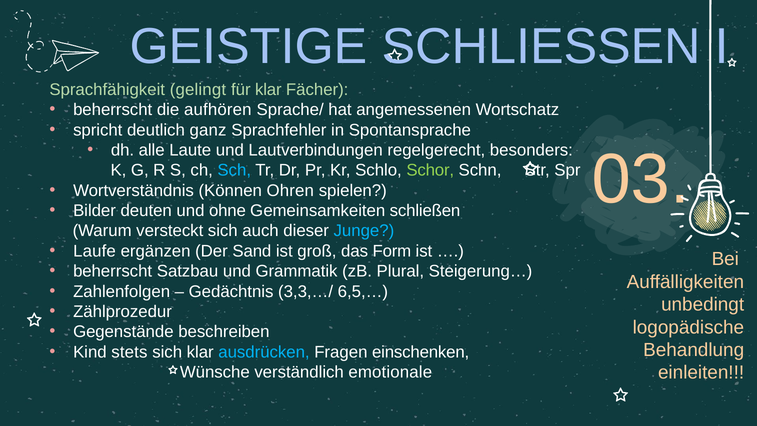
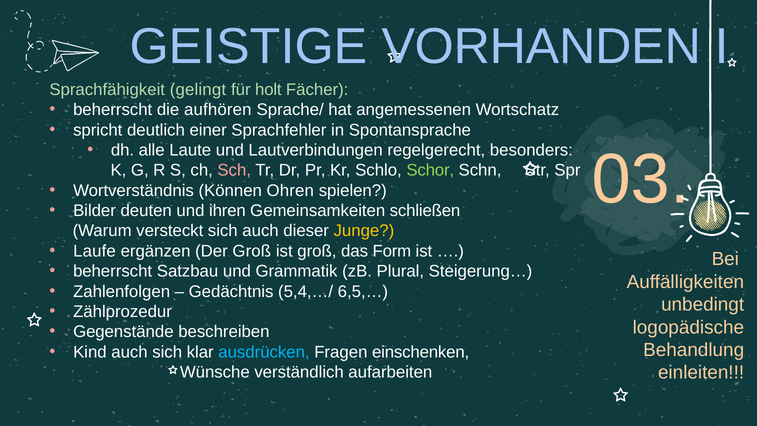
GEISTIGE SCHLIESSEN: SCHLIESSEN -> VORHANDEN
für klar: klar -> holt
ganz: ganz -> einer
Sch colour: light blue -> pink
ohne: ohne -> ihren
Junge colour: light blue -> yellow
Der Sand: Sand -> Groß
3,3,…/: 3,3,…/ -> 5,4,…/
Kind stets: stets -> auch
emotionale: emotionale -> aufarbeiten
